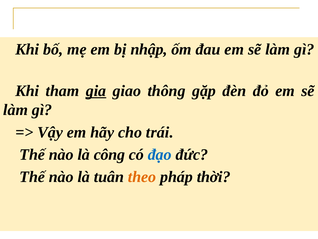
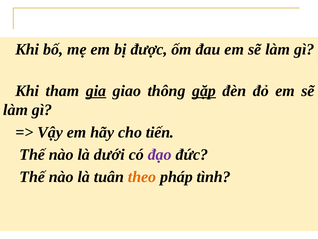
nhập: nhập -> được
gặp underline: none -> present
trái: trái -> tiến
công: công -> dưới
đạo colour: blue -> purple
thời: thời -> tình
